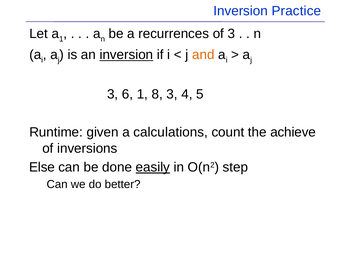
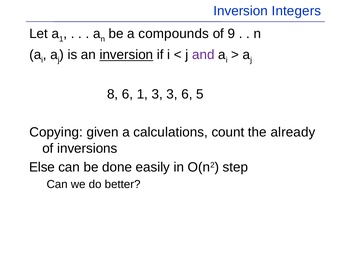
Practice: Practice -> Integers
recurrences: recurrences -> compounds
of 3: 3 -> 9
and colour: orange -> purple
3 at (113, 94): 3 -> 8
1 8: 8 -> 3
3 4: 4 -> 6
Runtime: Runtime -> Copying
achieve: achieve -> already
easily underline: present -> none
